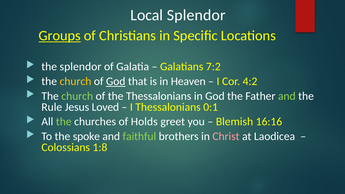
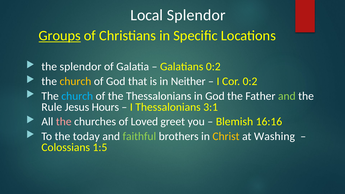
Galatians 7:2: 7:2 -> 0:2
God at (116, 81) underline: present -> none
Heaven: Heaven -> Neither
Cor 4:2: 4:2 -> 0:2
church at (77, 96) colour: light green -> light blue
Loved: Loved -> Hours
0:1: 0:1 -> 3:1
the at (64, 122) colour: light green -> pink
Holds: Holds -> Loved
spoke: spoke -> today
Christ colour: pink -> yellow
Laodicea: Laodicea -> Washing
1:8: 1:8 -> 1:5
